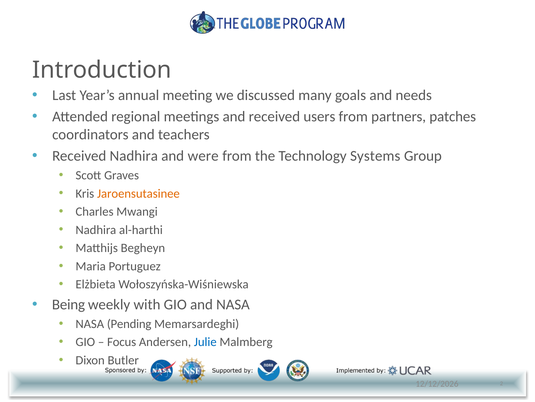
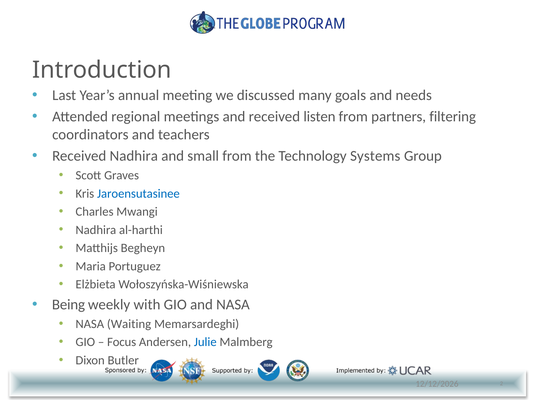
users: users -> listen
patches: patches -> filtering
were: were -> small
Jaroensutasinee colour: orange -> blue
Pending: Pending -> Waiting
